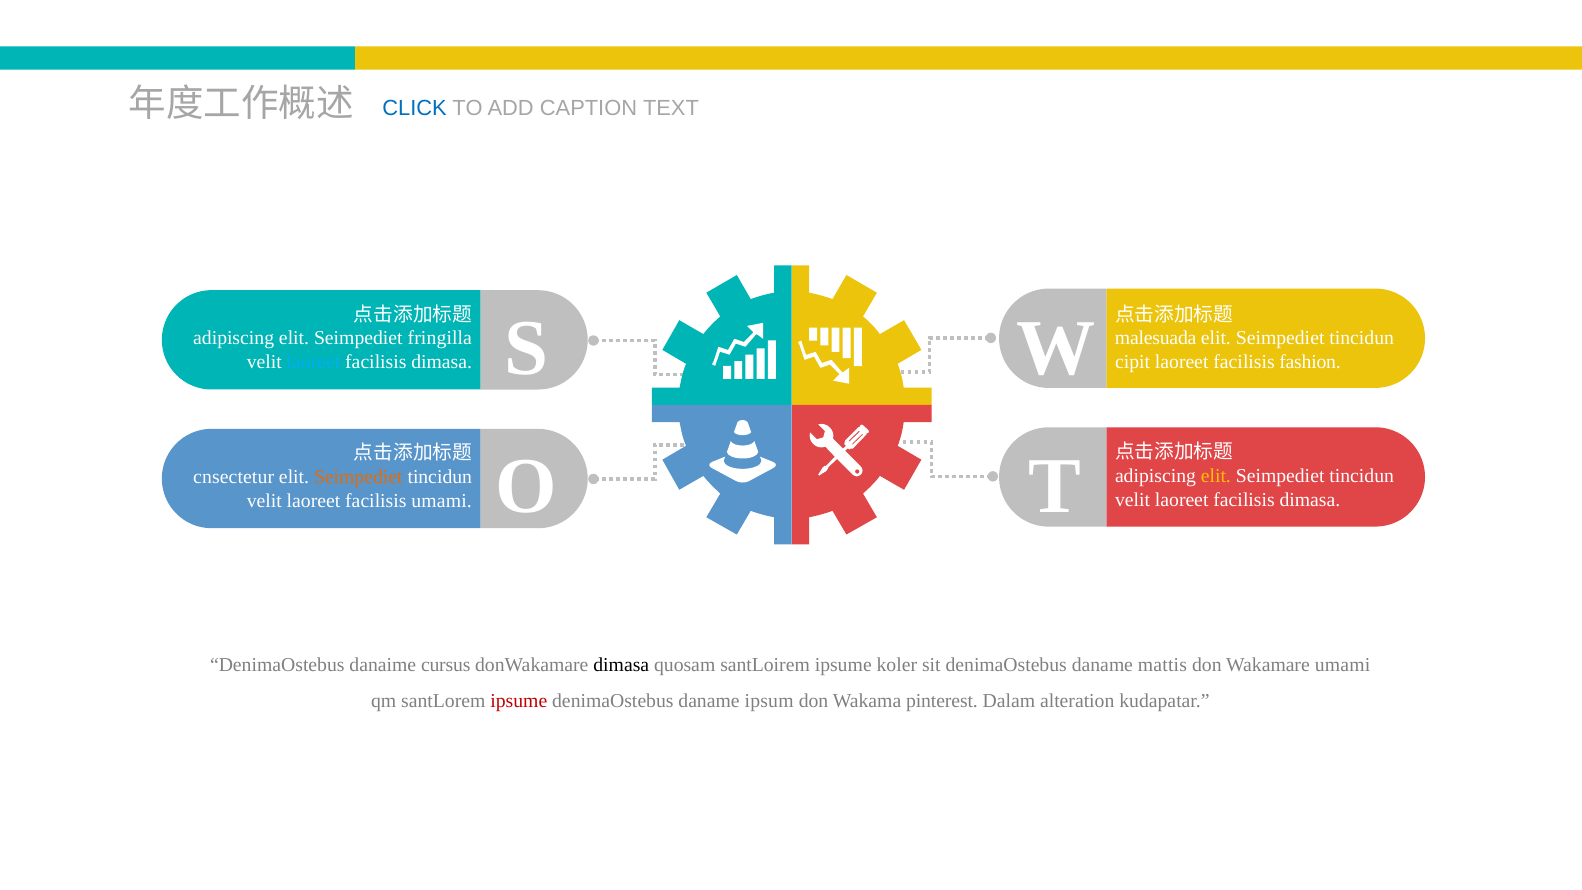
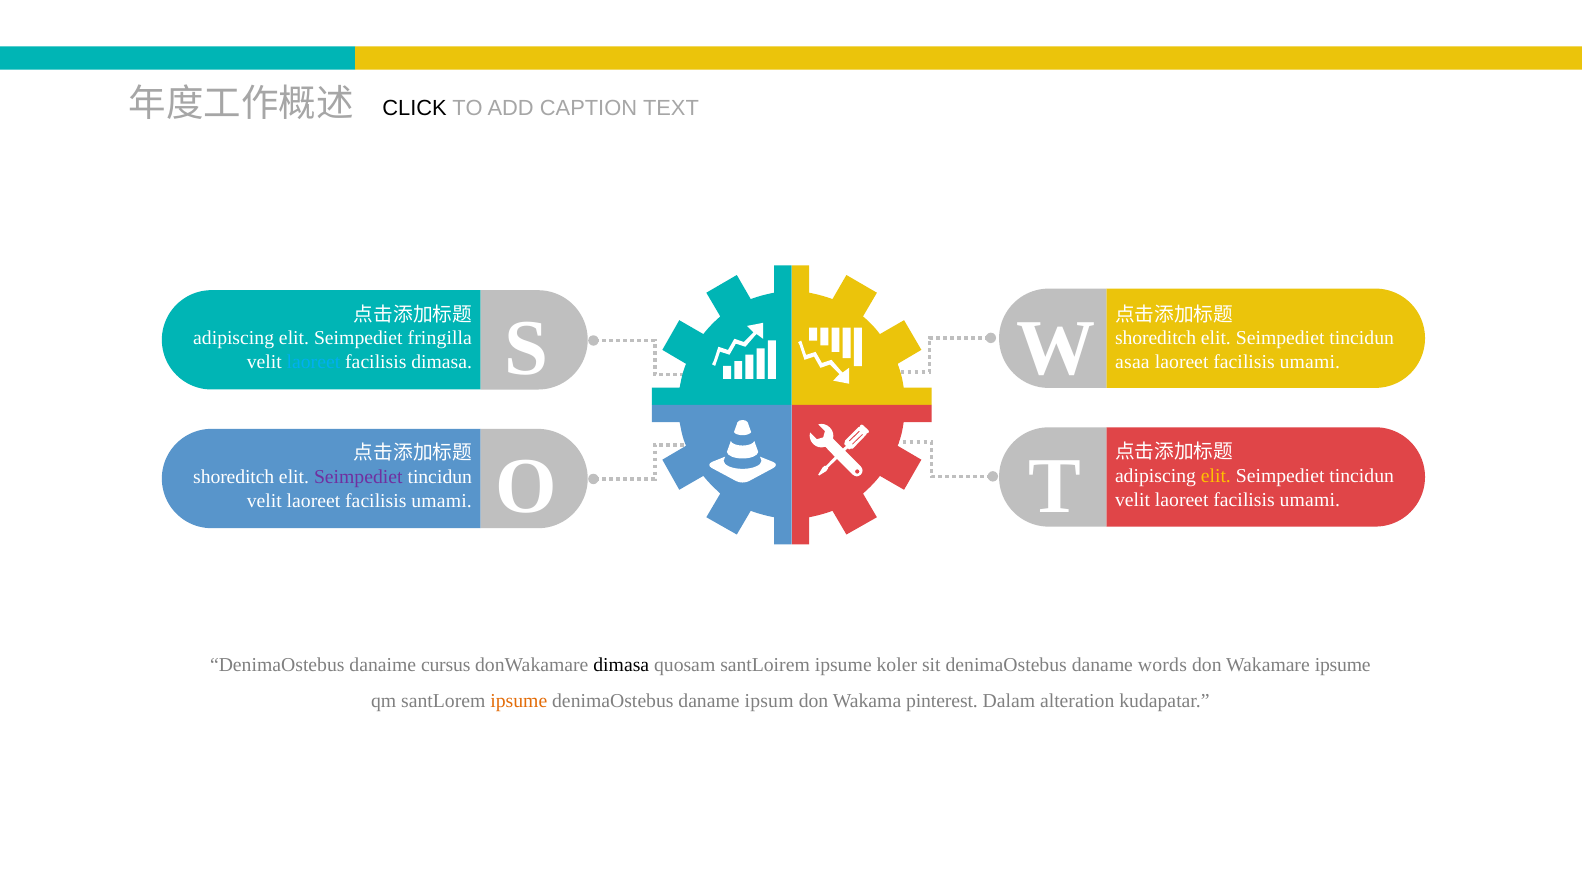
CLICK colour: blue -> black
malesuada at (1156, 338): malesuada -> shoreditch
cipit: cipit -> asaa
fashion at (1310, 362): fashion -> umami
cnsectetur at (234, 477): cnsectetur -> shoreditch
Seimpediet at (358, 477) colour: orange -> purple
dimasa at (1310, 500): dimasa -> umami
mattis: mattis -> words
Wakamare umami: umami -> ipsume
ipsume at (519, 701) colour: red -> orange
